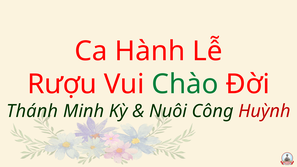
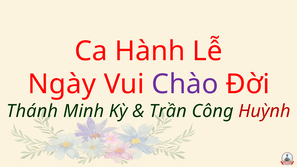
Rượu: Rượu -> Ngày
Chào colour: green -> purple
Nuôi: Nuôi -> Trần
